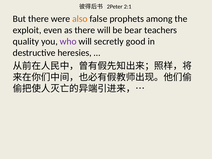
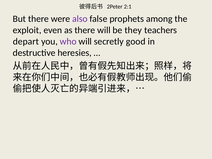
also colour: orange -> purple
bear: bear -> they
quality: quality -> depart
